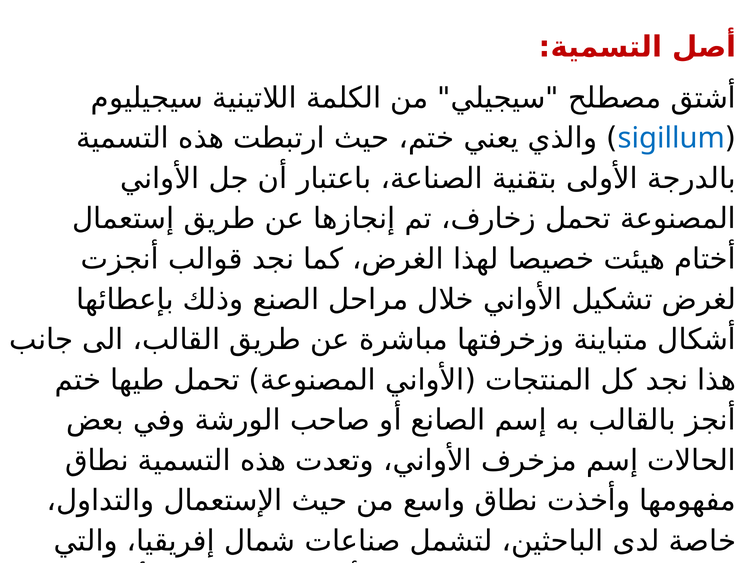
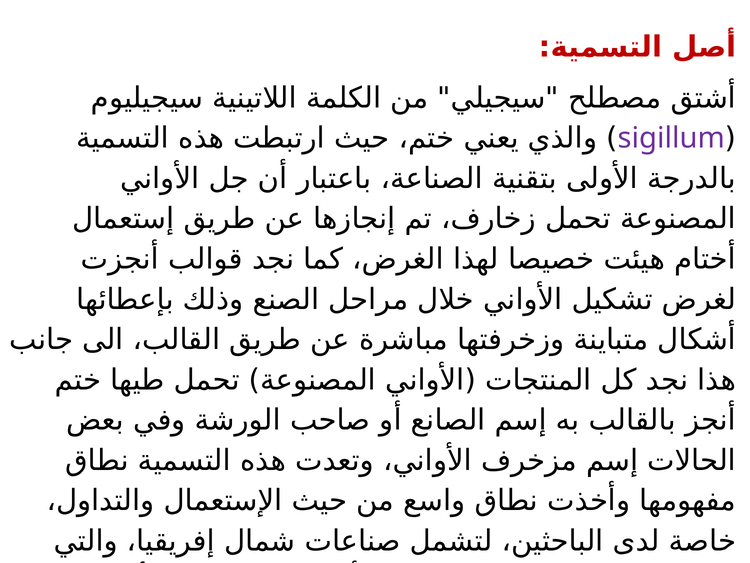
sigillum colour: blue -> purple
